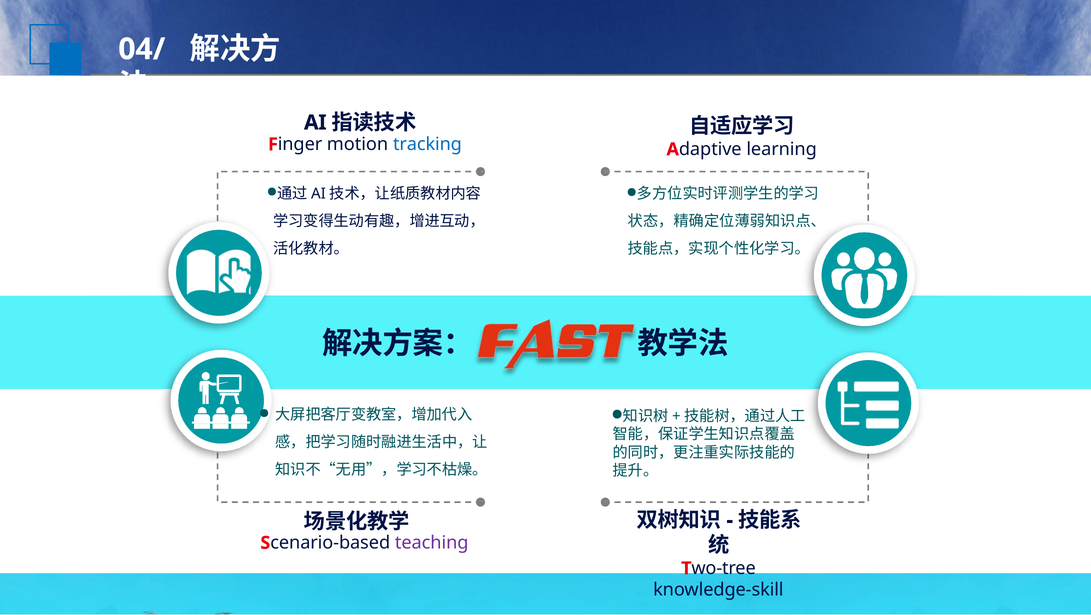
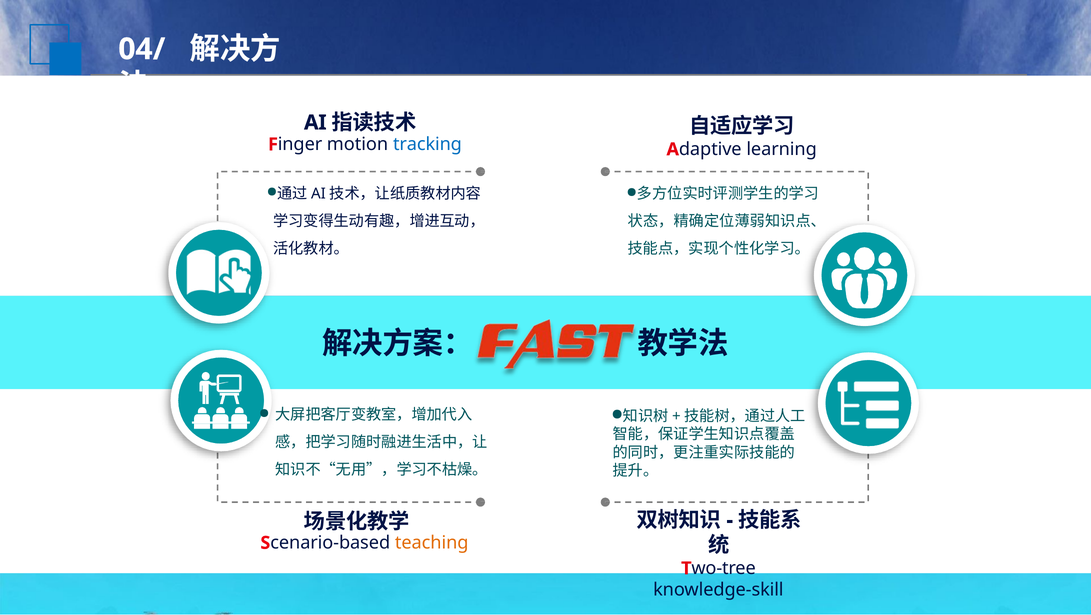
teaching colour: purple -> orange
